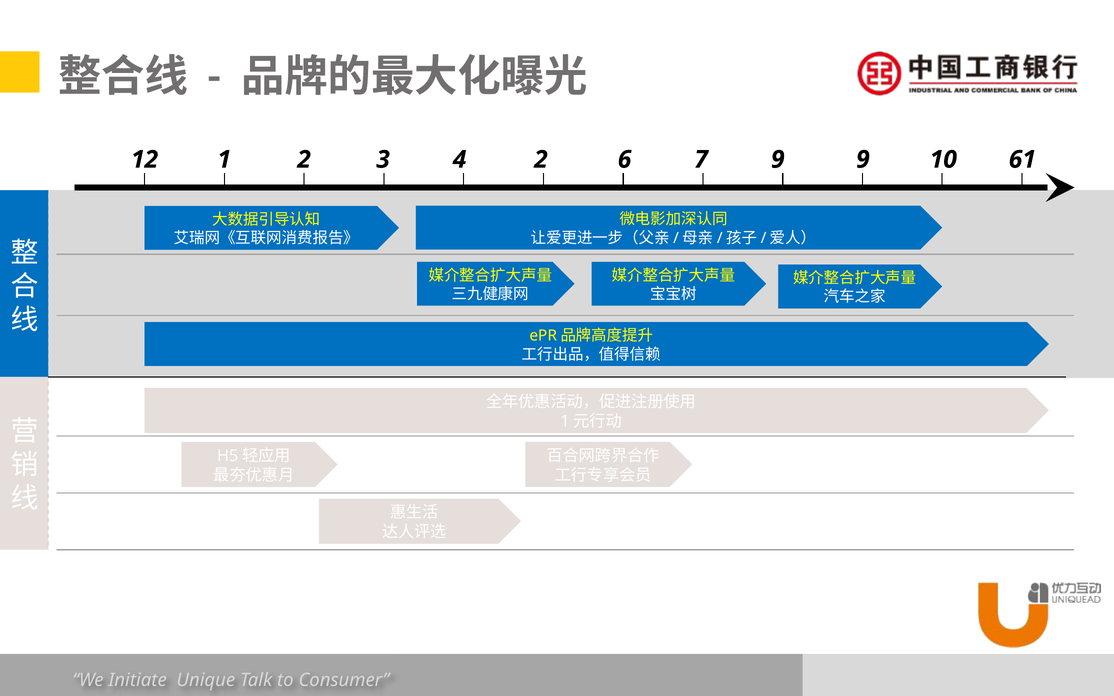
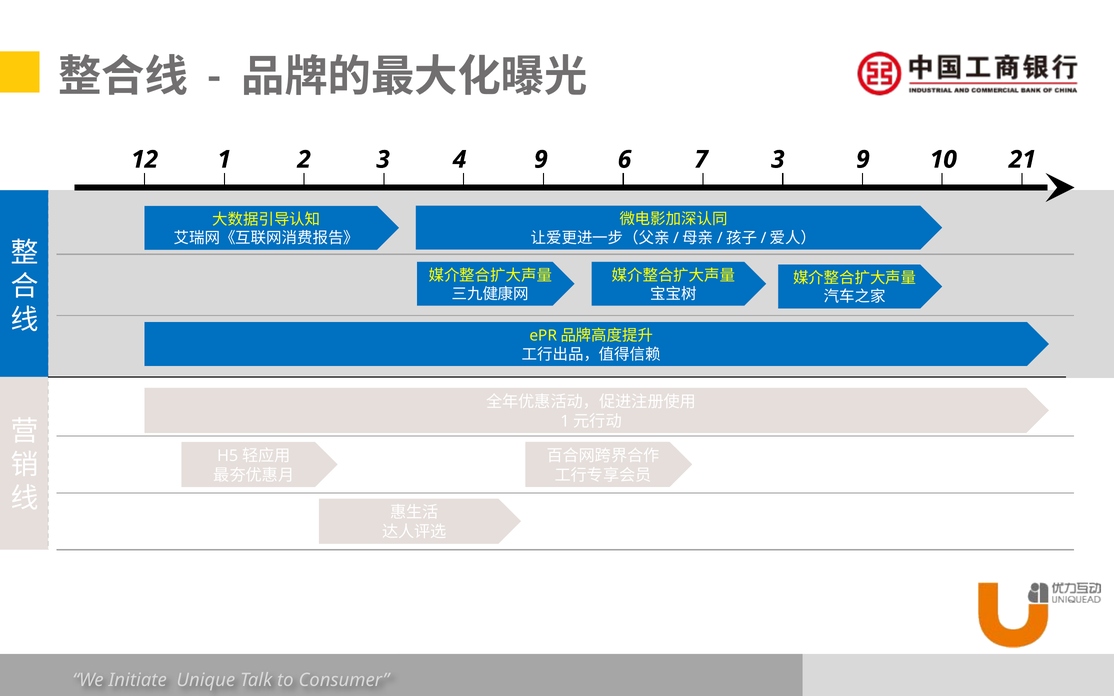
4 2: 2 -> 9
7 9: 9 -> 3
61: 61 -> 21
